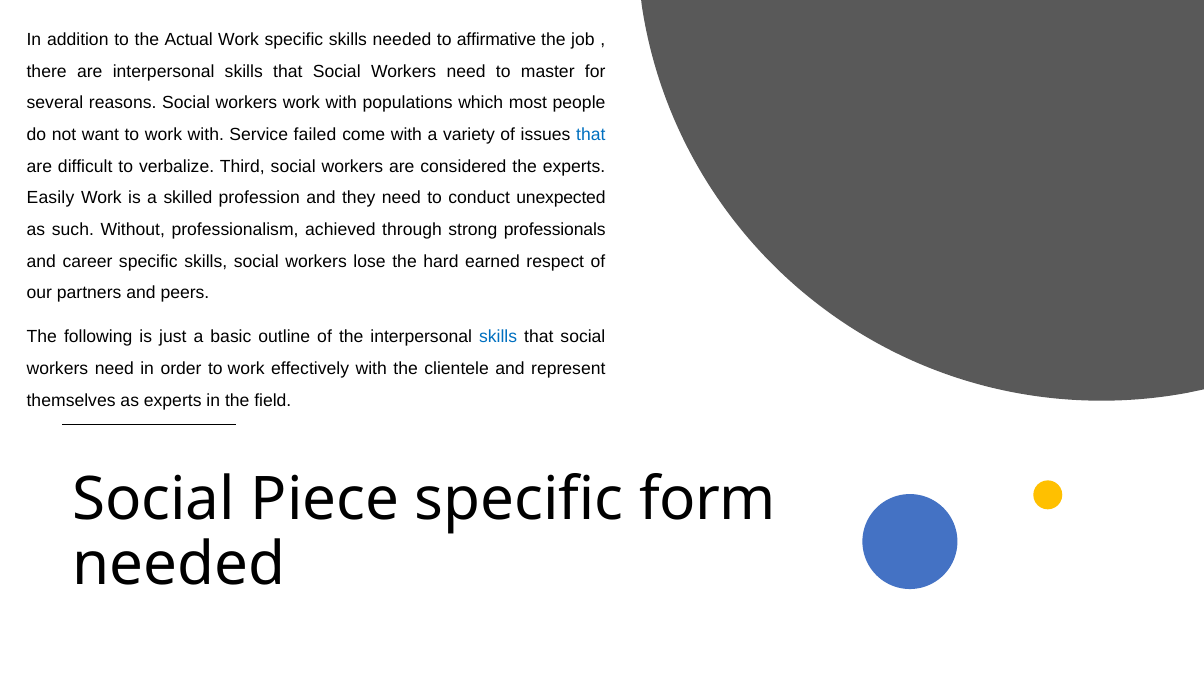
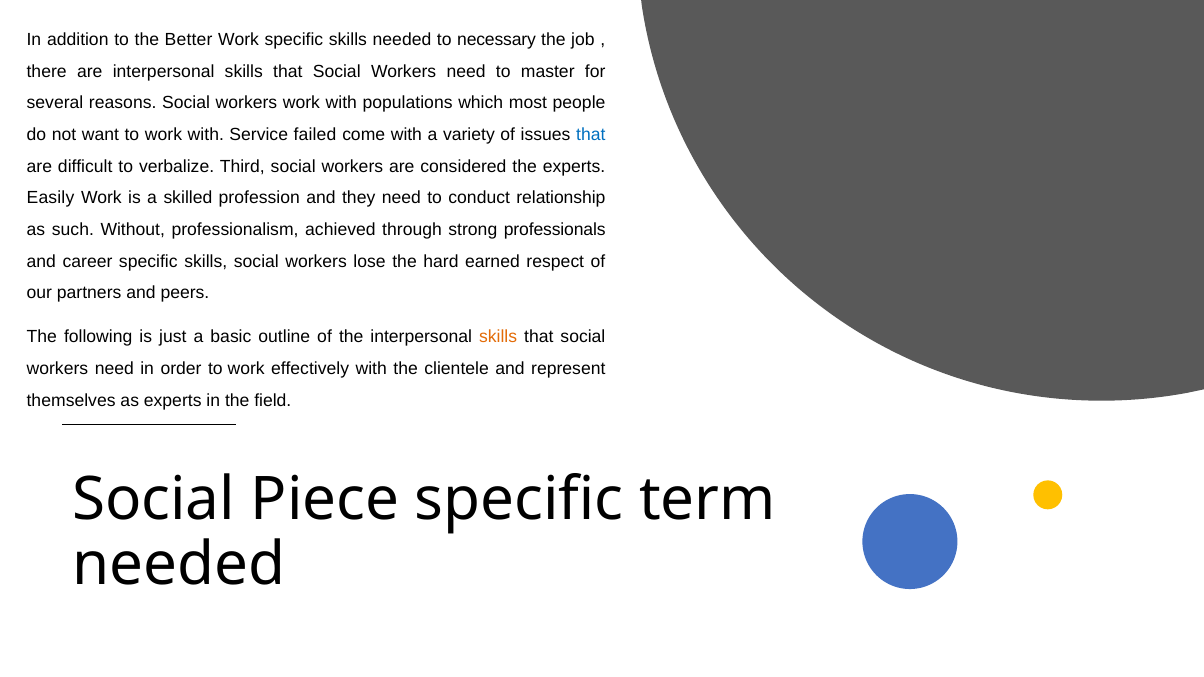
Actual: Actual -> Better
affirmative: affirmative -> necessary
unexpected: unexpected -> relationship
skills at (498, 337) colour: blue -> orange
form: form -> term
